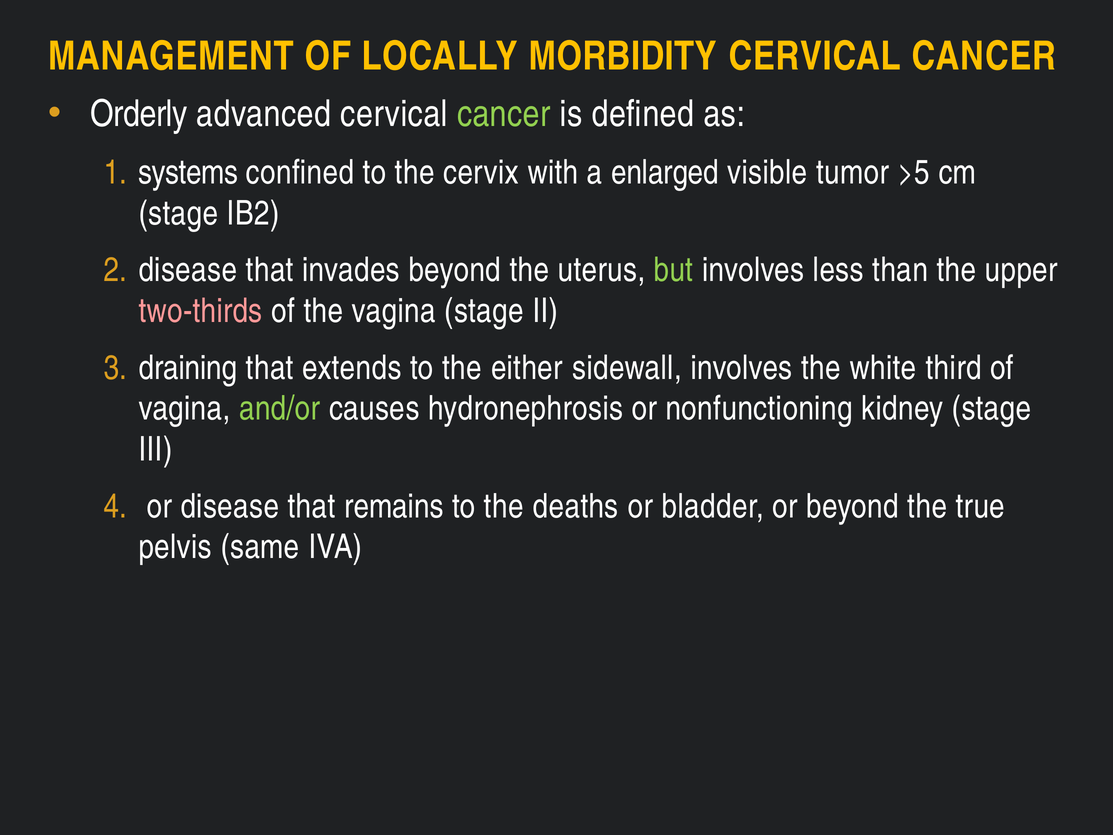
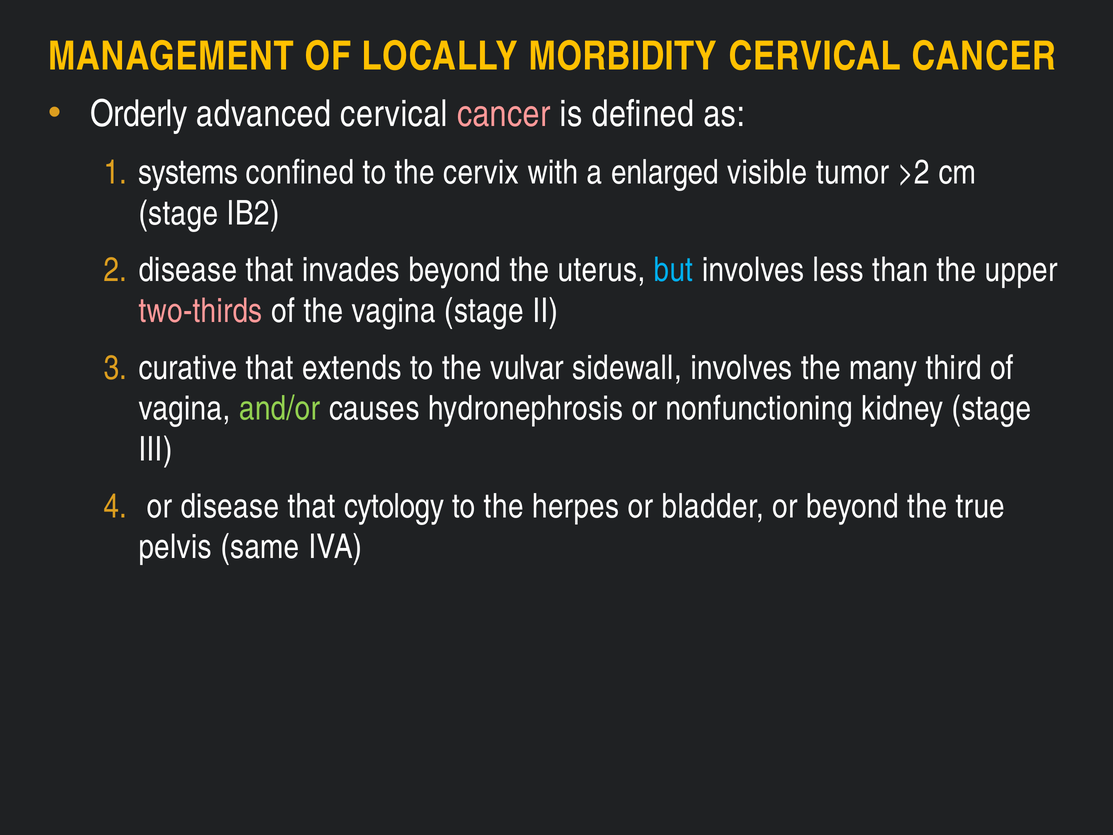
cancer at (504, 114) colour: light green -> pink
>5: >5 -> >2
but colour: light green -> light blue
draining: draining -> curative
either: either -> vulvar
white: white -> many
remains: remains -> cytology
deaths: deaths -> herpes
